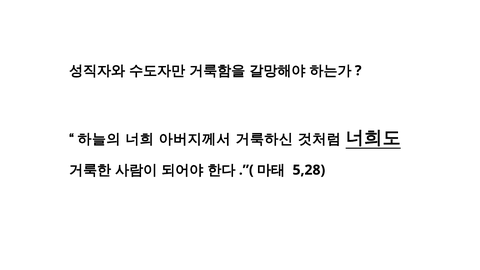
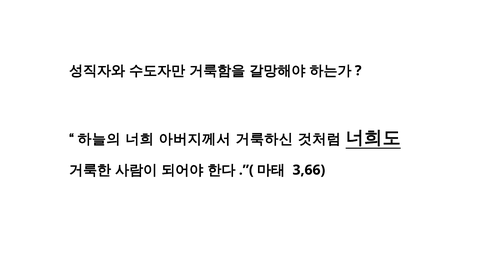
5,28: 5,28 -> 3,66
